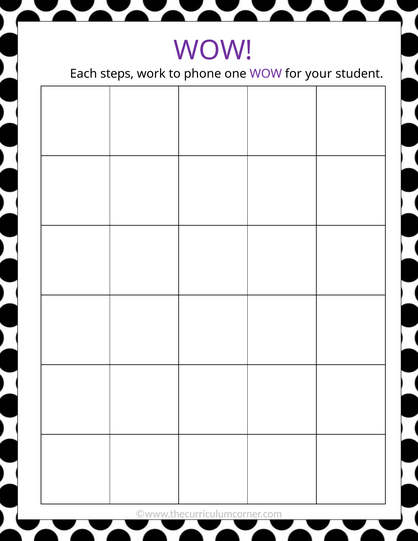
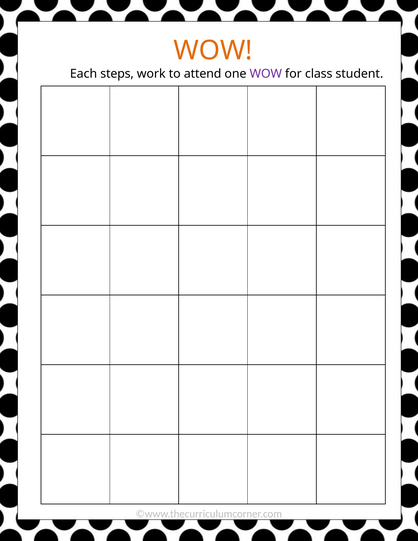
WOW at (213, 51) colour: purple -> orange
phone: phone -> attend
your: your -> class
